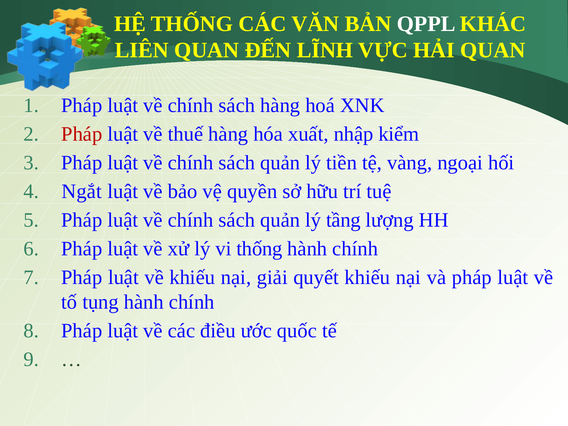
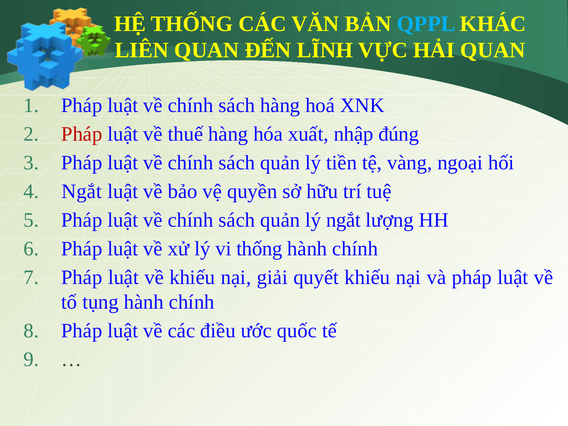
QPPL colour: white -> light blue
kiểm: kiểm -> đúng
lý tầng: tầng -> ngắt
